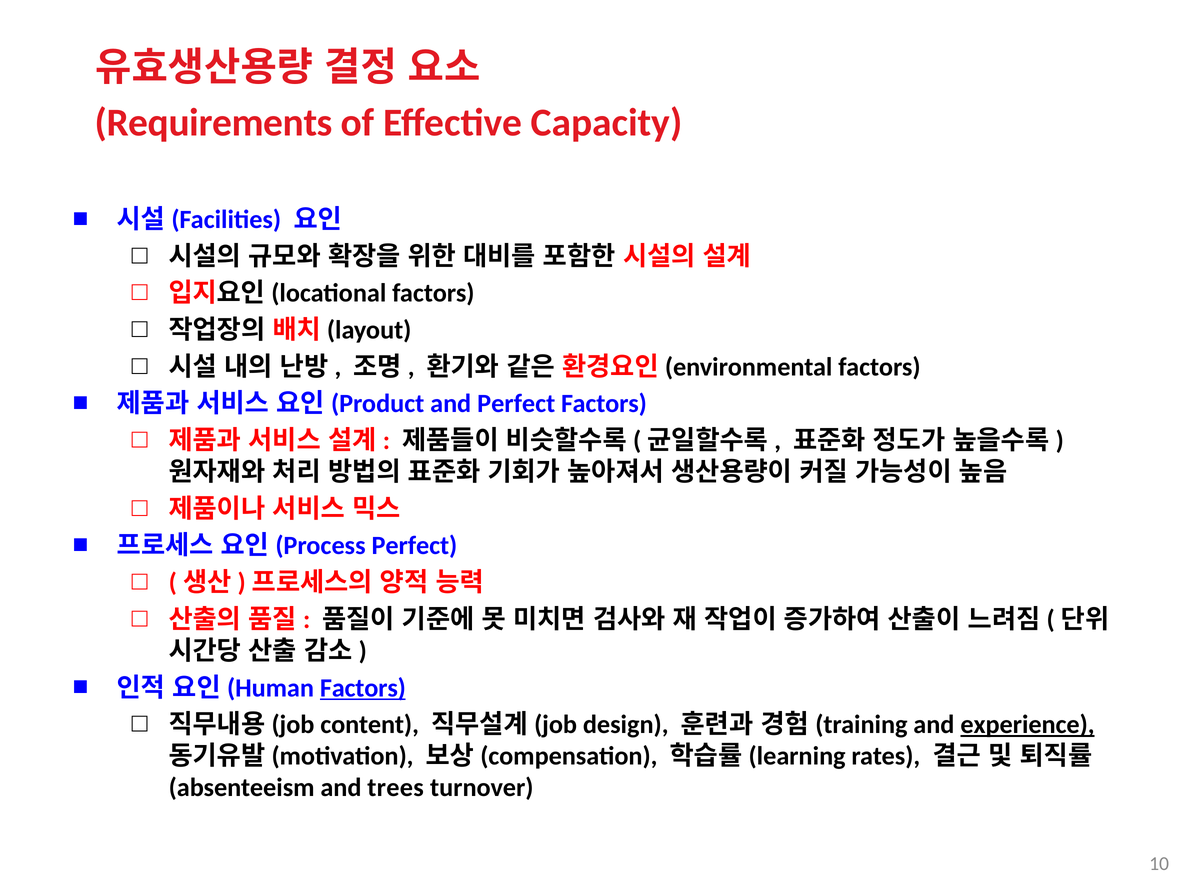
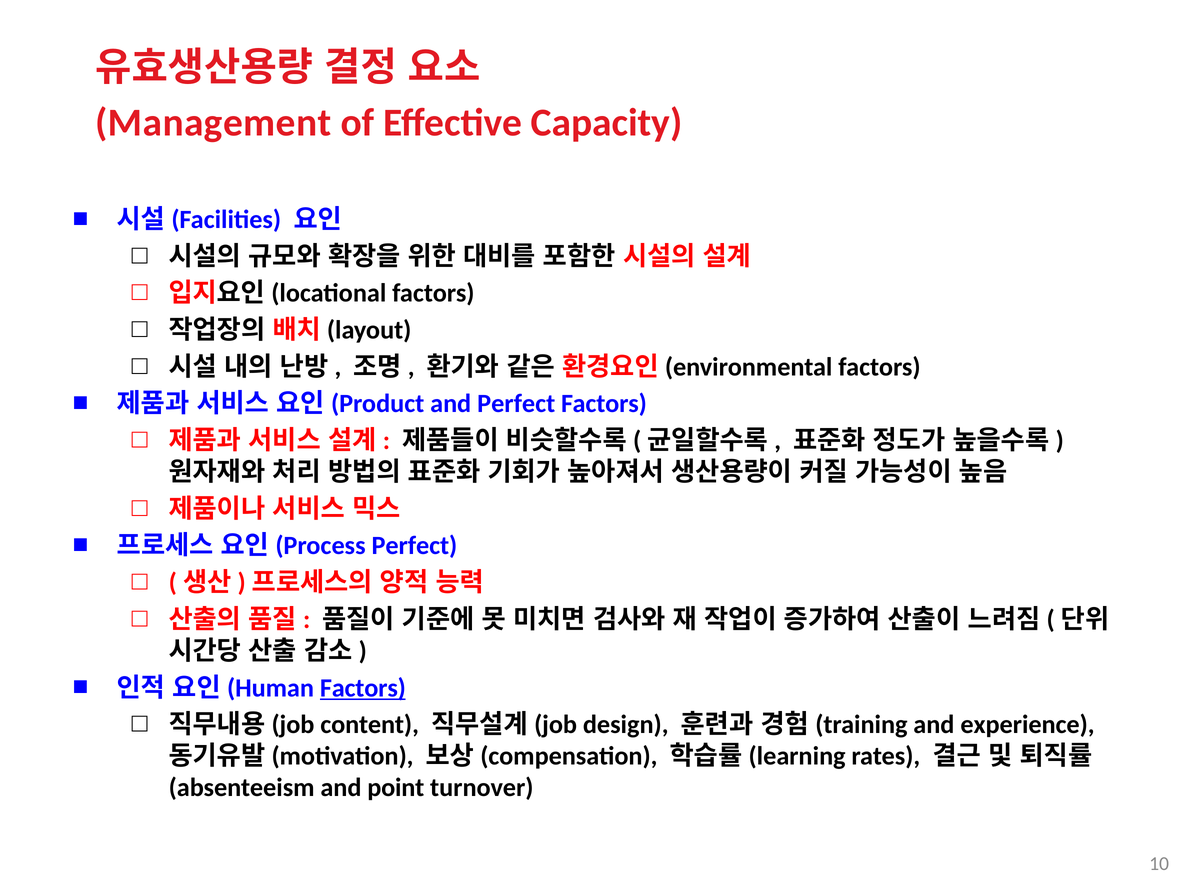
Requirements: Requirements -> Management
experience underline: present -> none
trees: trees -> point
